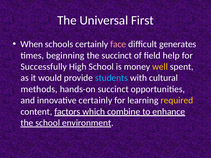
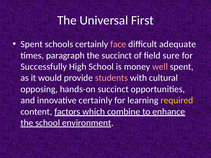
When at (32, 44): When -> Spent
generates: generates -> adequate
beginning: beginning -> paragraph
help: help -> sure
well colour: yellow -> pink
students colour: light blue -> pink
methods: methods -> opposing
